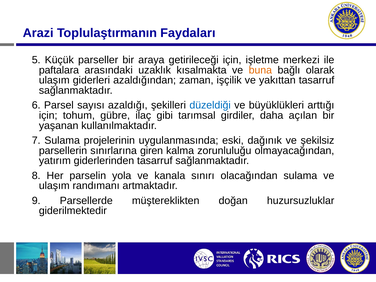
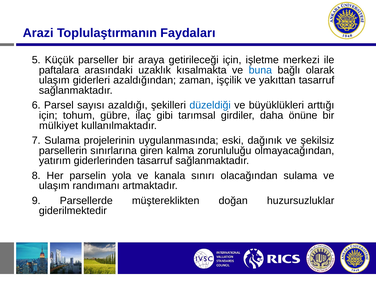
buna colour: orange -> blue
açılan: açılan -> önüne
yaşanan: yaşanan -> mülkiyet
